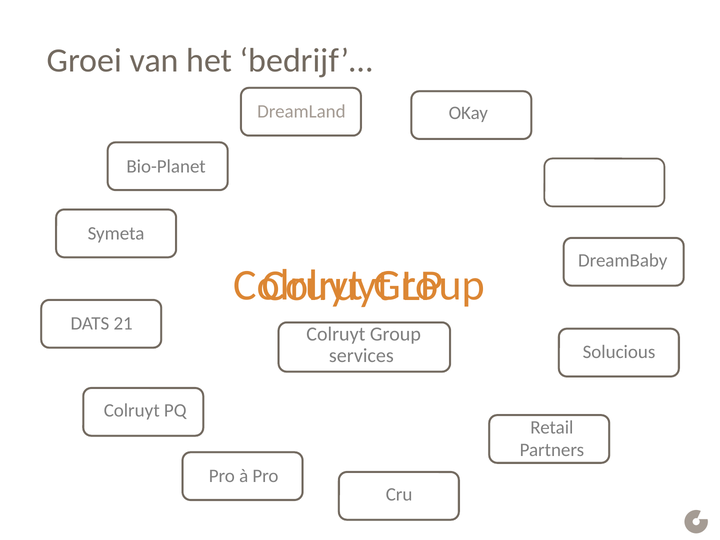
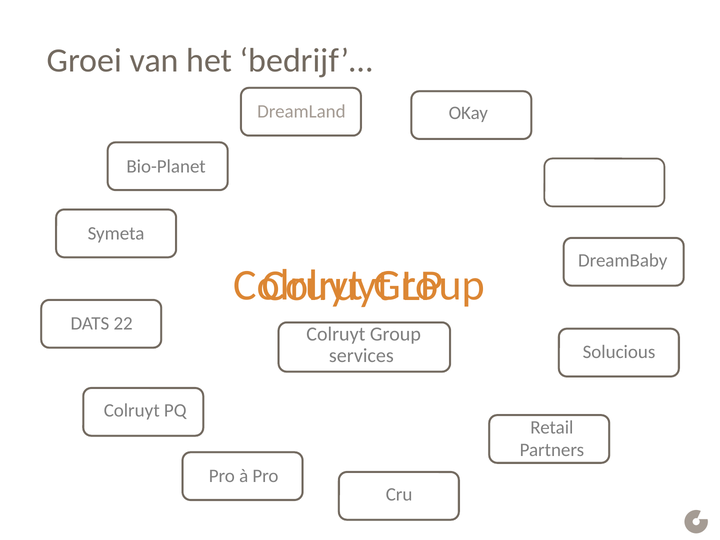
21: 21 -> 22
